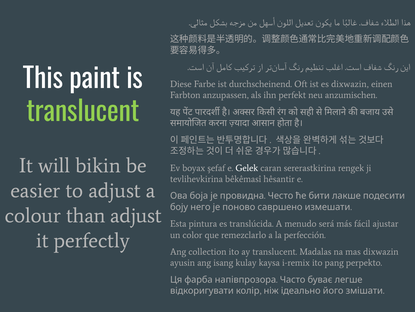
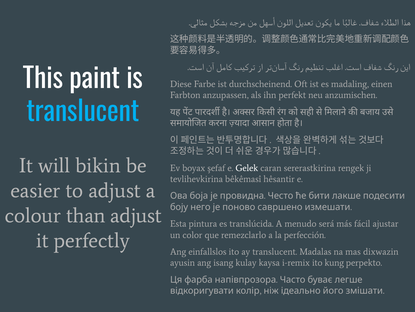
es dixwazin: dixwazin -> madaling
translucent at (83, 112) colour: light green -> light blue
collection: collection -> einfallslos
pang: pang -> kung
